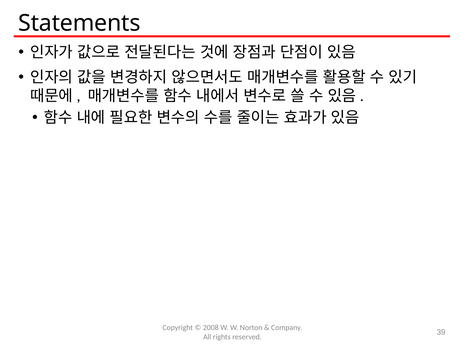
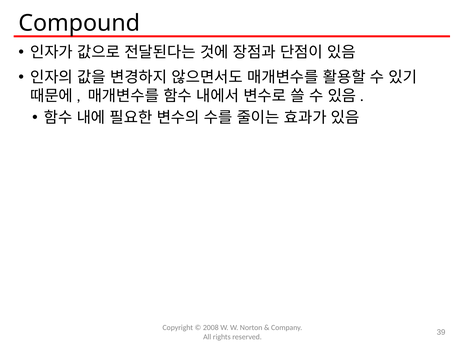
Statements: Statements -> Compound
